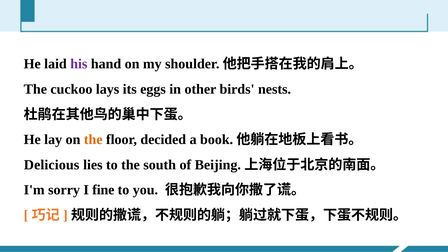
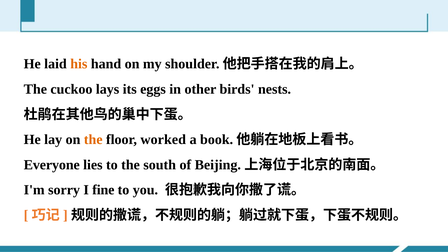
his colour: purple -> orange
decided: decided -> worked
Delicious: Delicious -> Everyone
